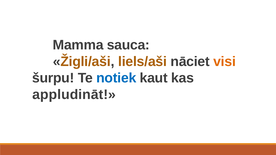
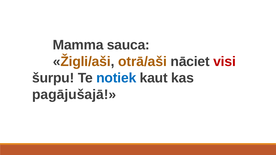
liels/aši: liels/aši -> otrā/aši
visi colour: orange -> red
appludināt: appludināt -> pagājušajā
